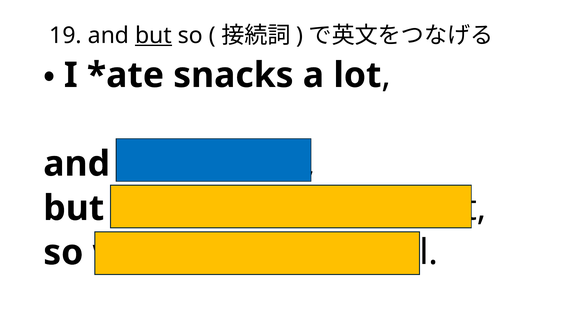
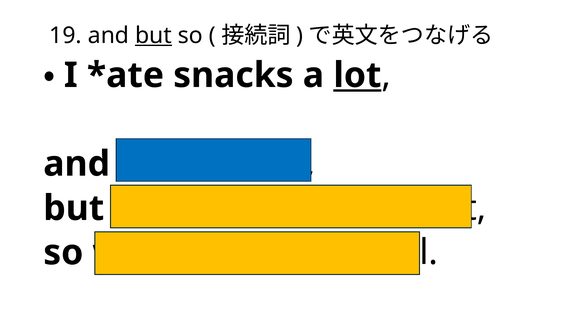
lot underline: none -> present
